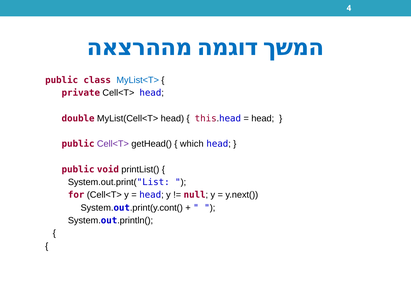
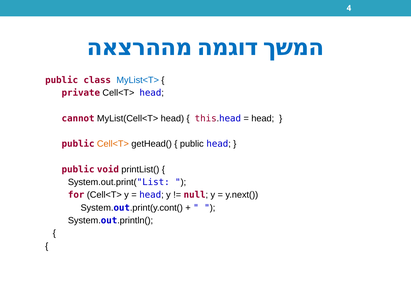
double: double -> cannot
Cell<T> at (113, 144) colour: purple -> orange
which at (192, 144): which -> public
